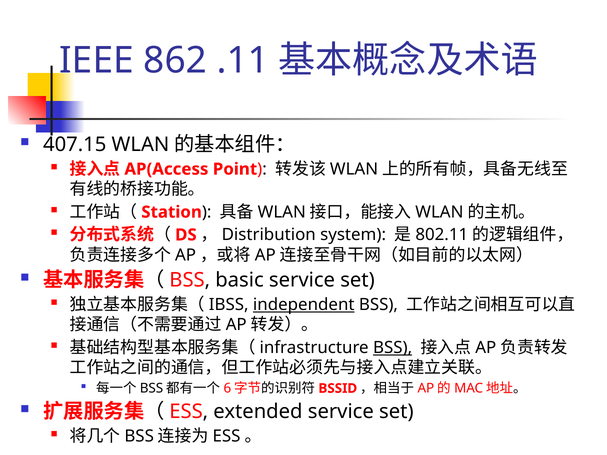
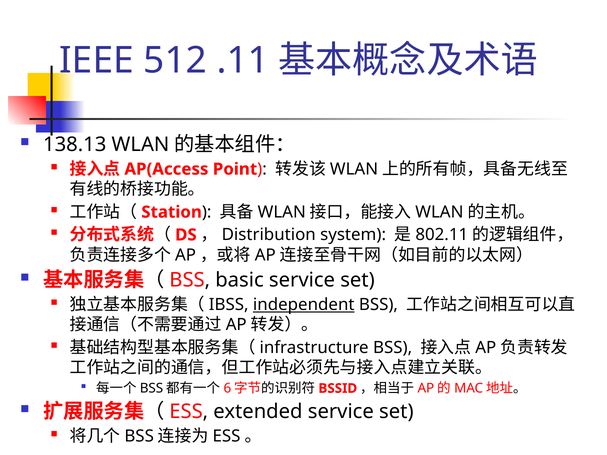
862: 862 -> 512
407.15: 407.15 -> 138.13
BSS at (393, 348) underline: present -> none
